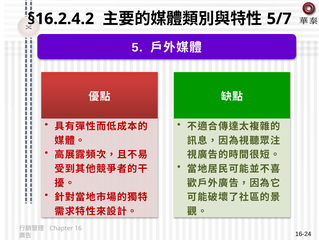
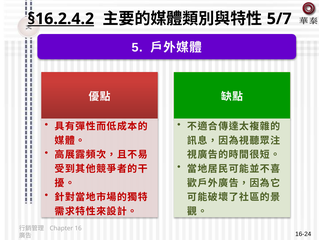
§16.2.4.2 underline: none -> present
